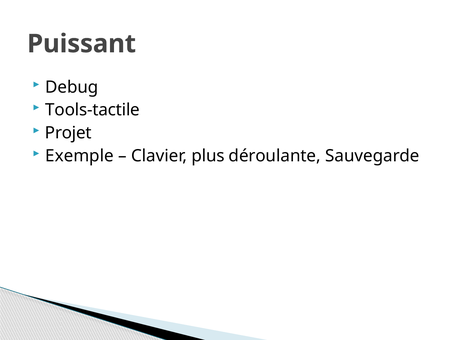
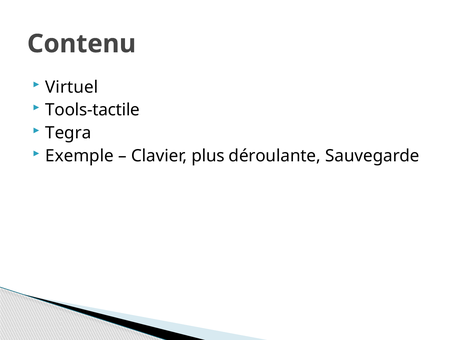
Puissant: Puissant -> Contenu
Debug: Debug -> Virtuel
Projet: Projet -> Tegra
